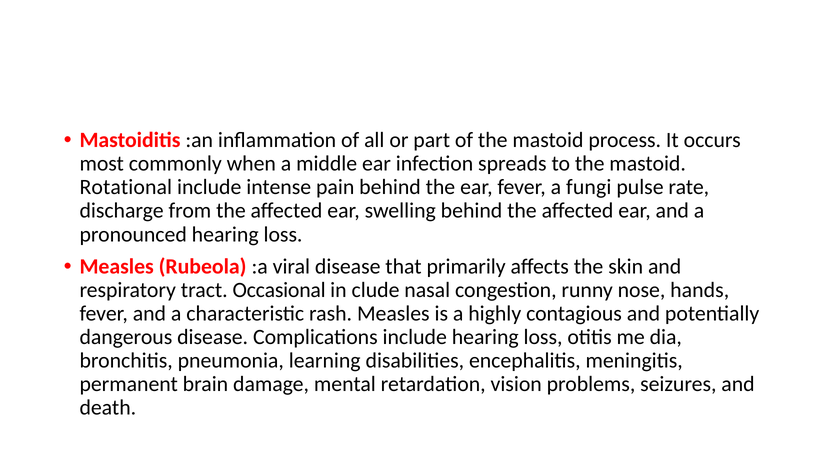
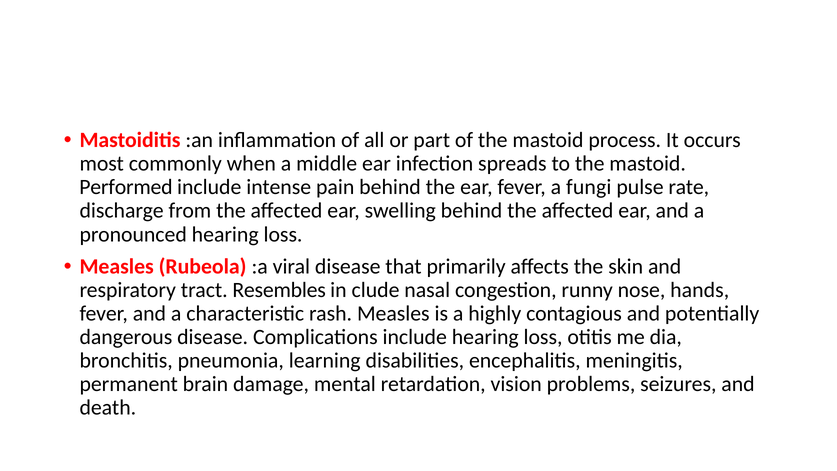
Rotational: Rotational -> Performed
Occasional: Occasional -> Resembles
